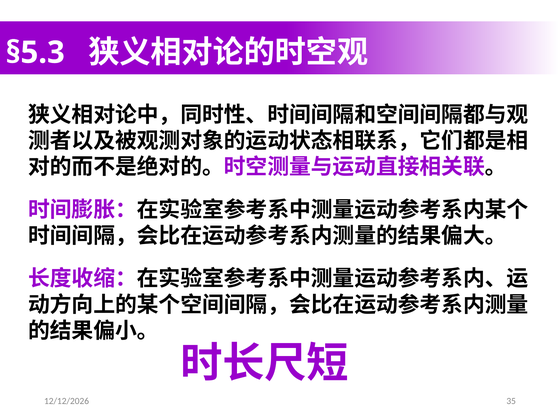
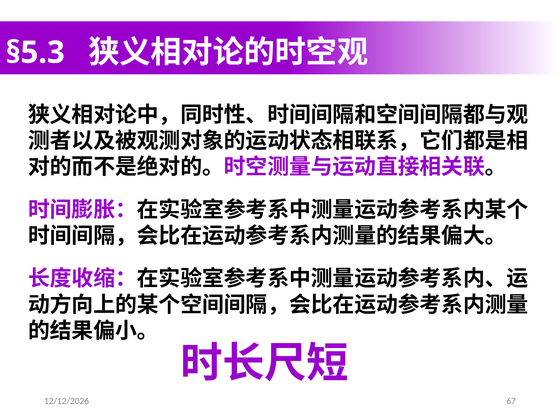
35: 35 -> 67
